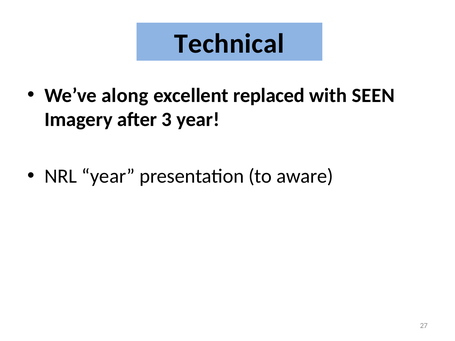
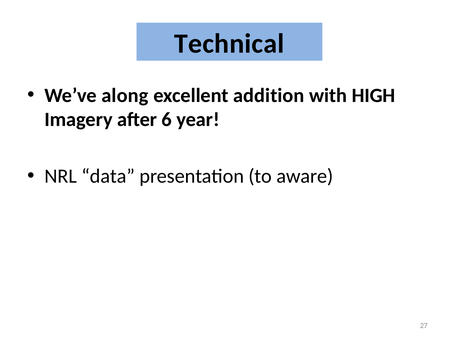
replaced: replaced -> addition
SEEN: SEEN -> HIGH
3: 3 -> 6
NRL year: year -> data
